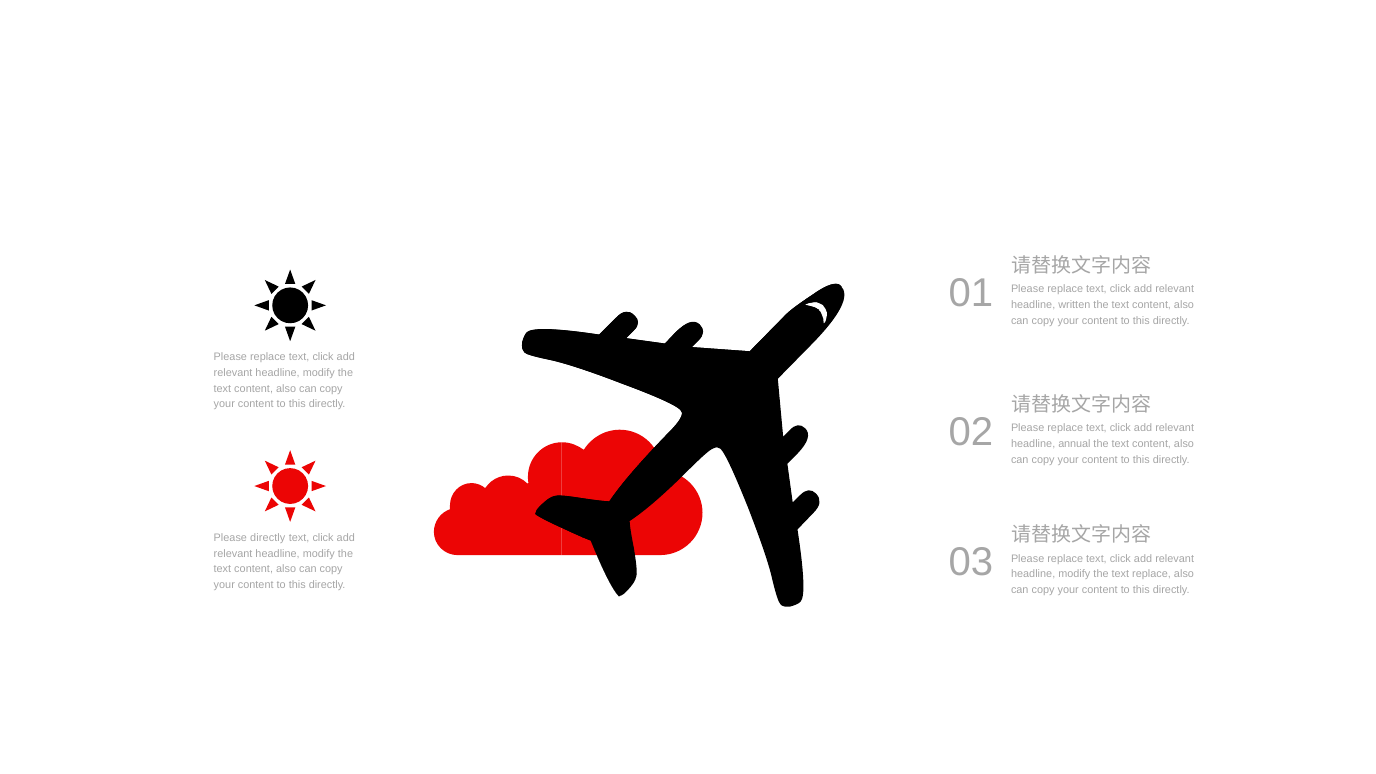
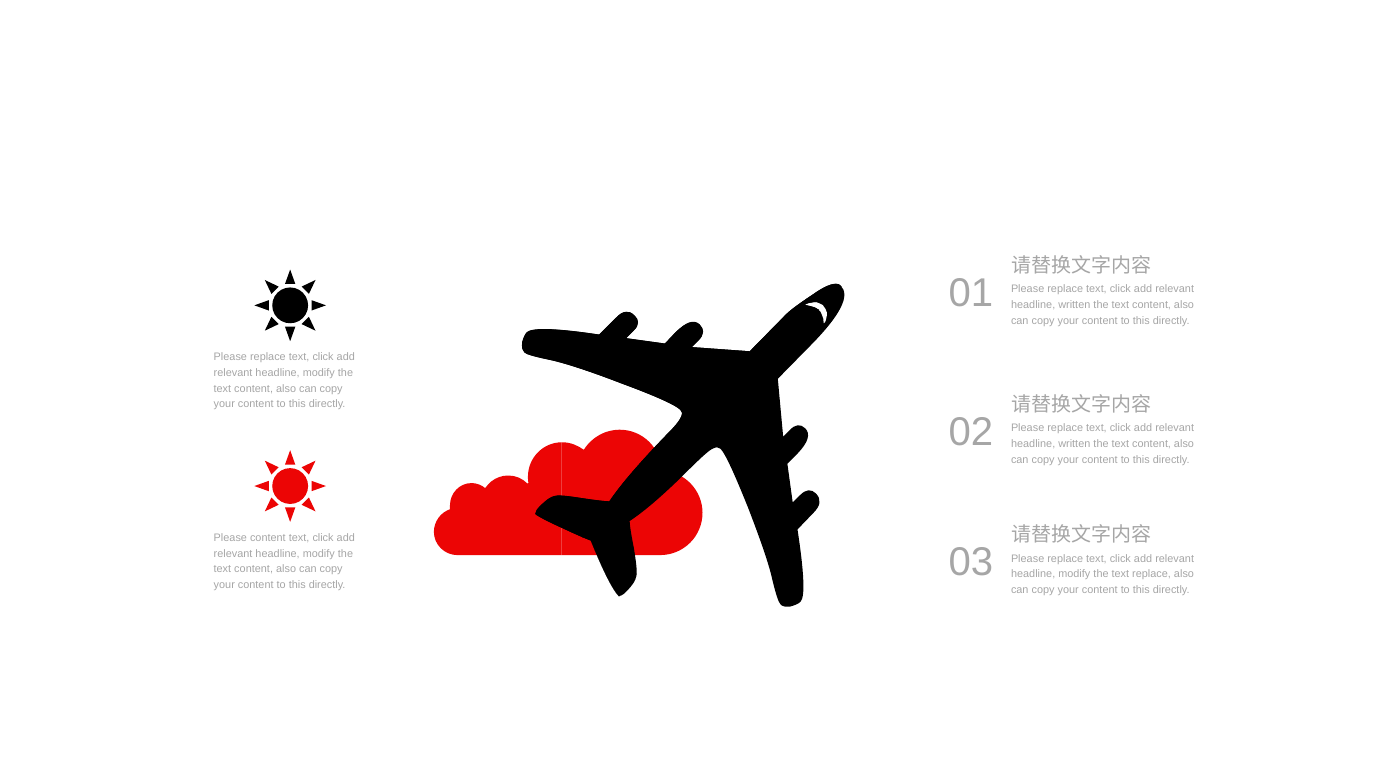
annual at (1074, 444): annual -> written
Please directly: directly -> content
